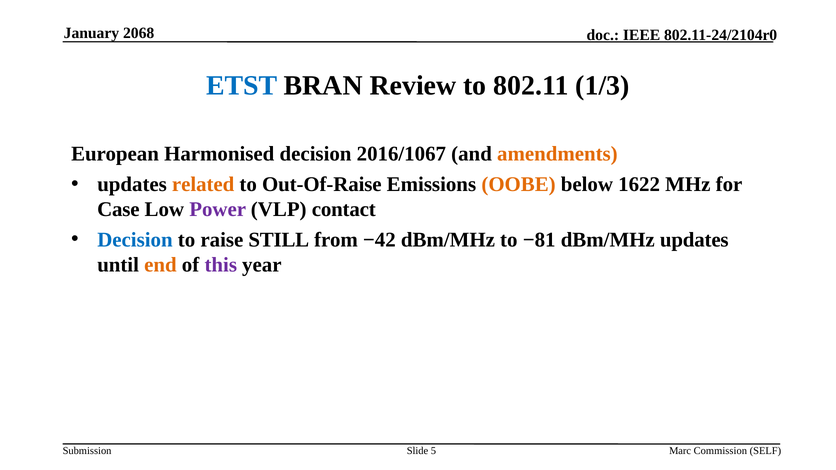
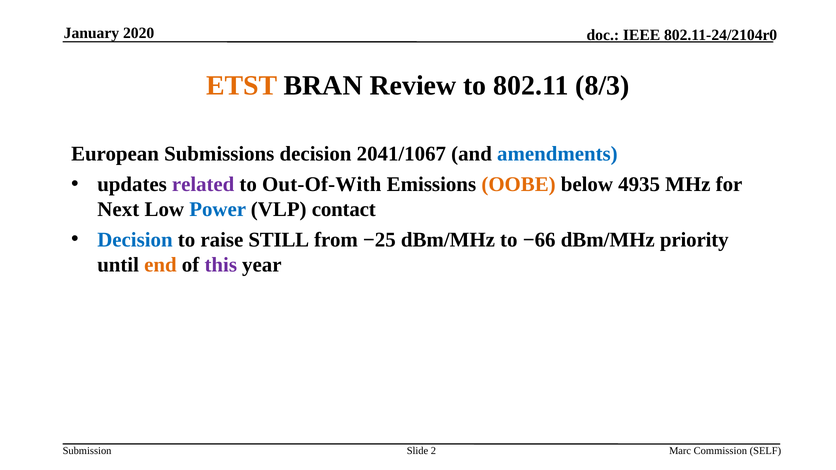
2068: 2068 -> 2020
ETST colour: blue -> orange
1/3: 1/3 -> 8/3
Harmonised: Harmonised -> Submissions
2016/1067: 2016/1067 -> 2041/1067
amendments colour: orange -> blue
related colour: orange -> purple
Out-Of-Raise: Out-Of-Raise -> Out-Of-With
1622: 1622 -> 4935
Case: Case -> Next
Power colour: purple -> blue
−42: −42 -> −25
−81: −81 -> −66
dBm/MHz updates: updates -> priority
5: 5 -> 2
